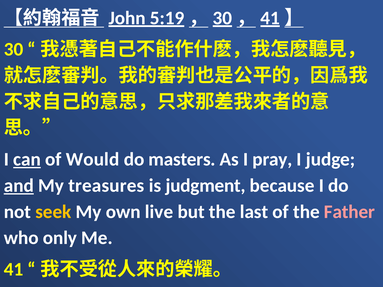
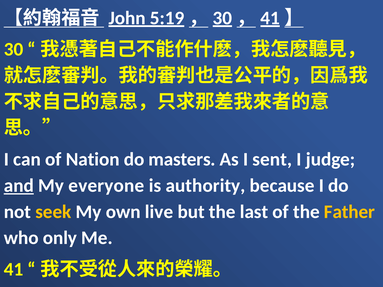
can underline: present -> none
Would: Would -> Nation
pray: pray -> sent
treasures: treasures -> everyone
judgment: judgment -> authority
Father colour: pink -> yellow
